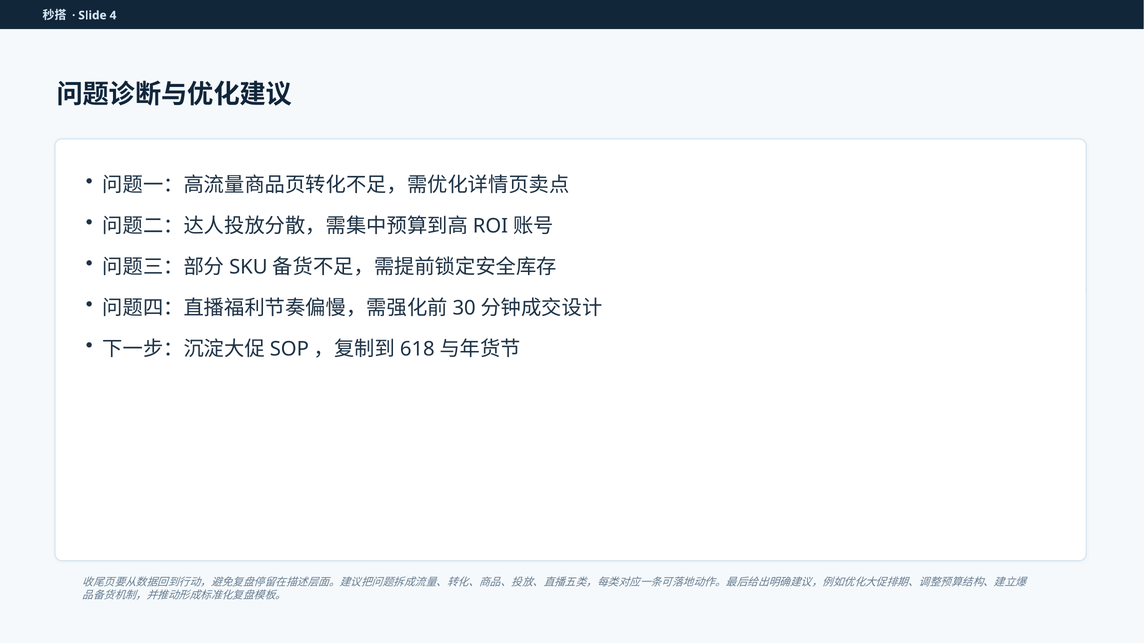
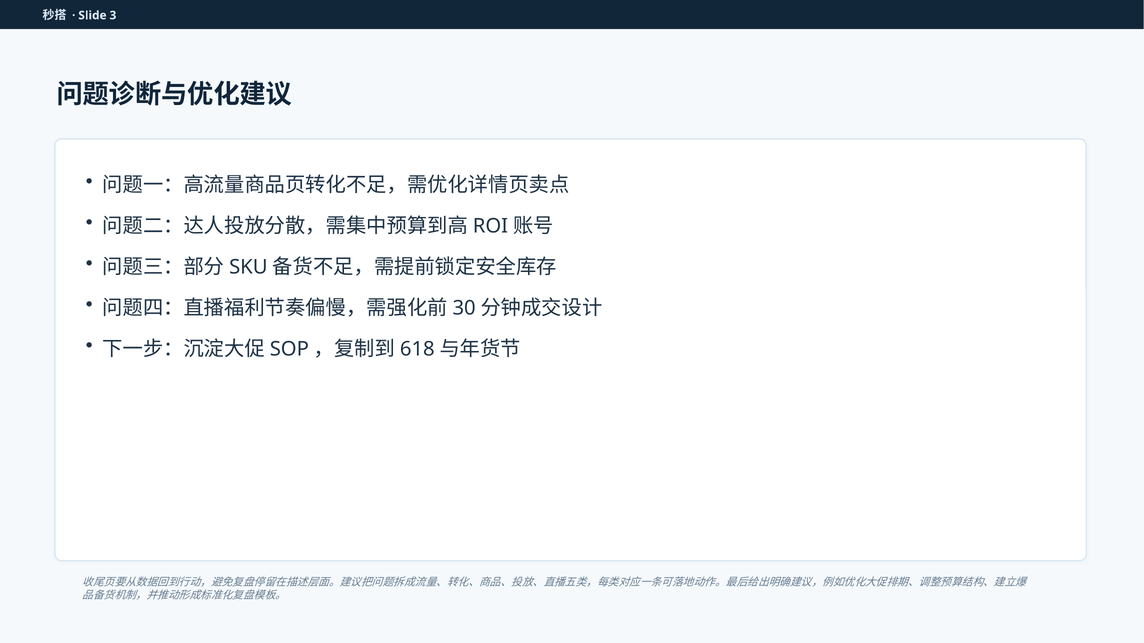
4: 4 -> 3
